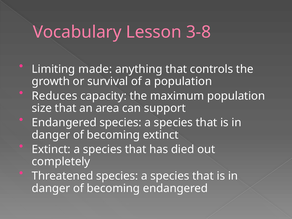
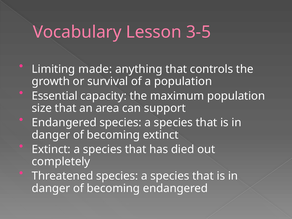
3-8: 3-8 -> 3-5
Reduces: Reduces -> Essential
